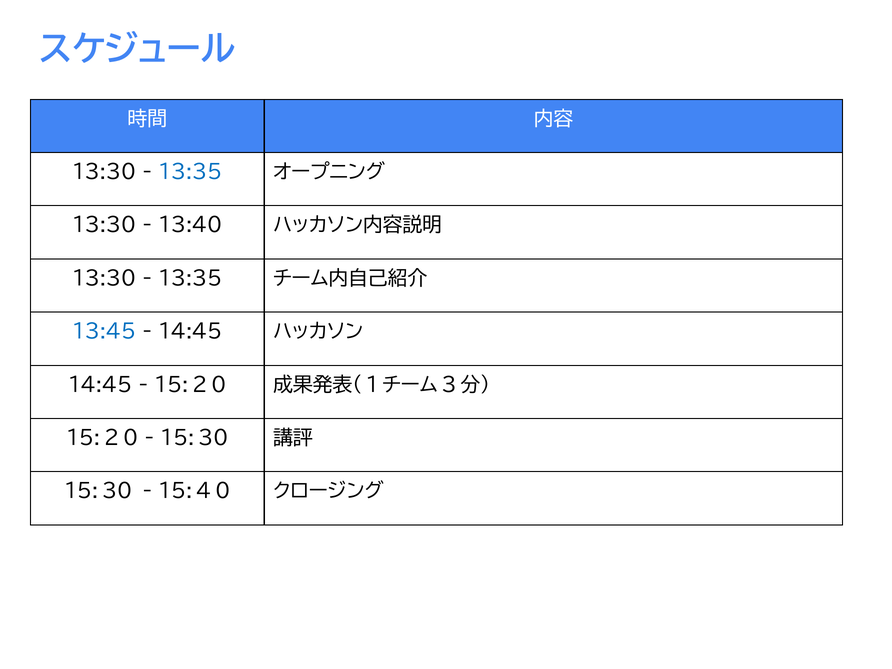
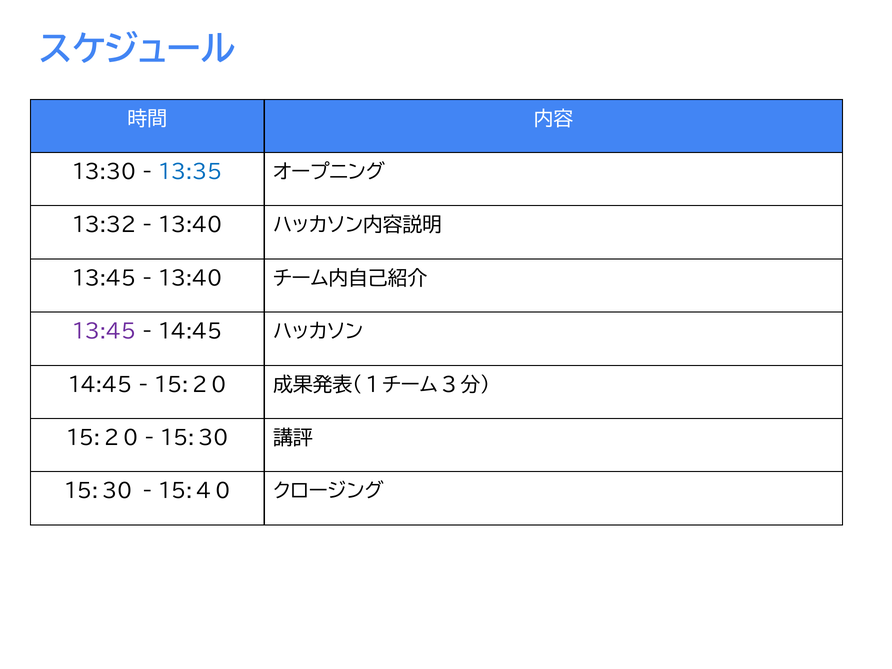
13:30 at (104, 225): 13:30 -> 13:32
13:30 at (104, 279): 13:30 -> 13:45
13:35 at (190, 279): 13:35 -> 13:40
13:45 at (104, 332) colour: blue -> purple
